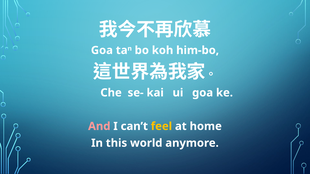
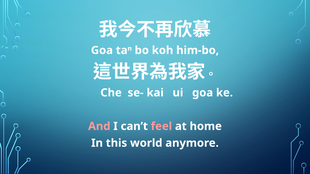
feel colour: yellow -> pink
